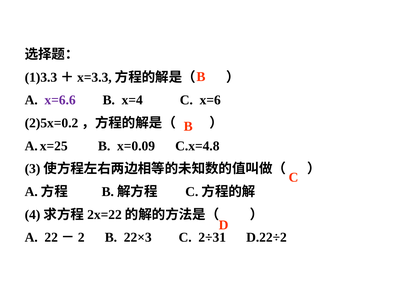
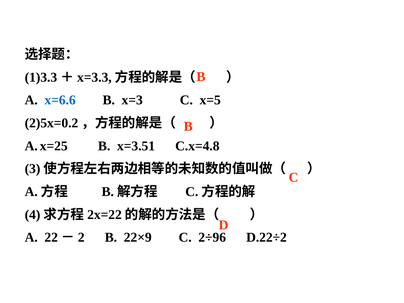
x=6.6 colour: purple -> blue
x=4: x=4 -> x=3
x=6: x=6 -> x=5
x=0.09: x=0.09 -> x=3.51
22×3: 22×3 -> 22×9
2÷31: 2÷31 -> 2÷96
